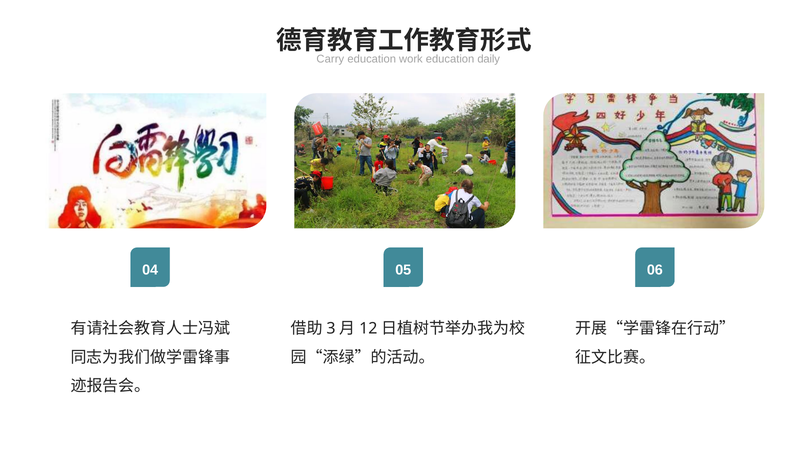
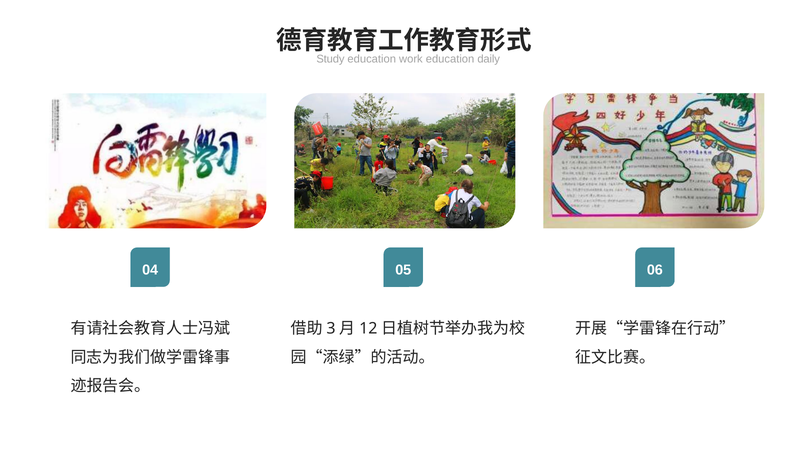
Carry: Carry -> Study
